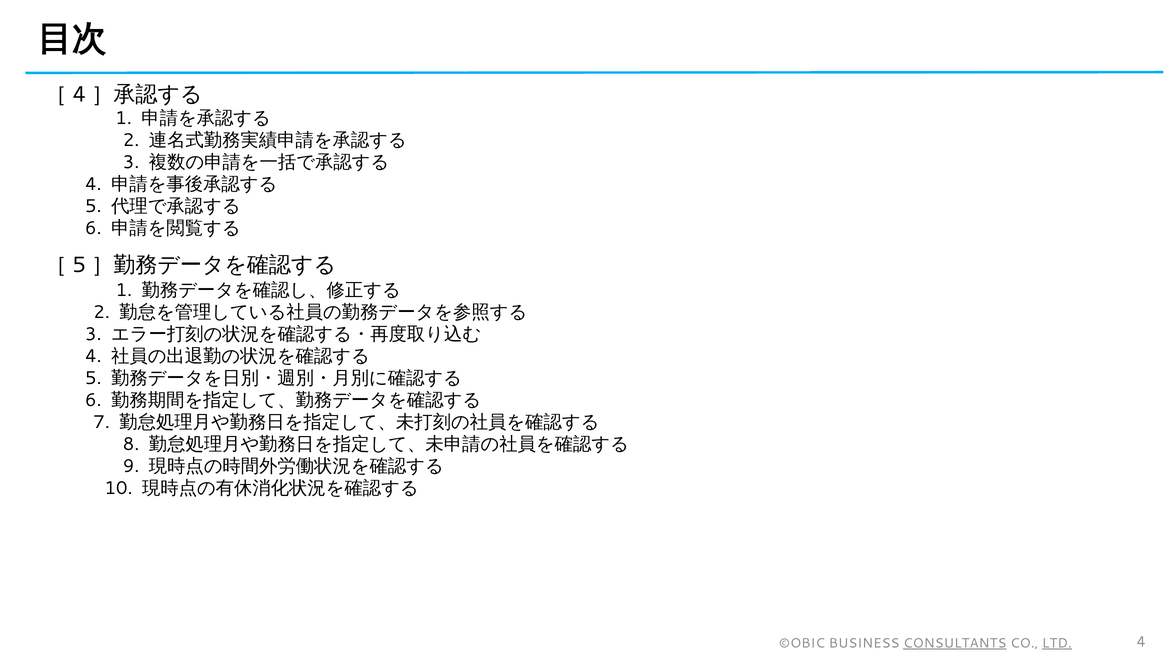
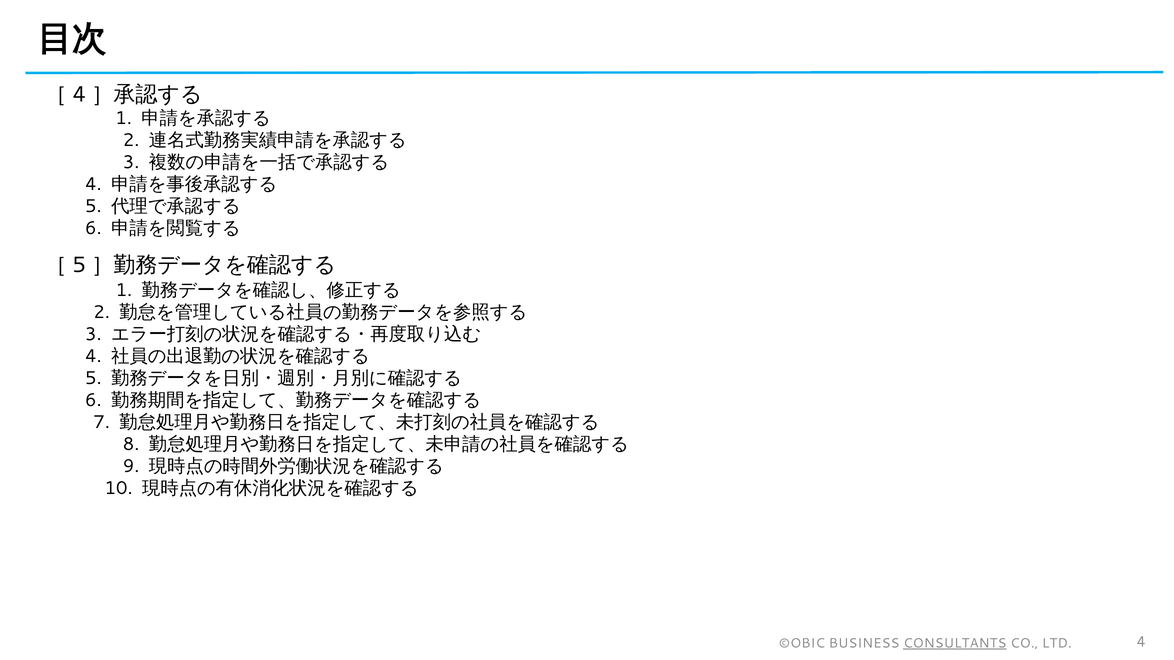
LTD underline: present -> none
